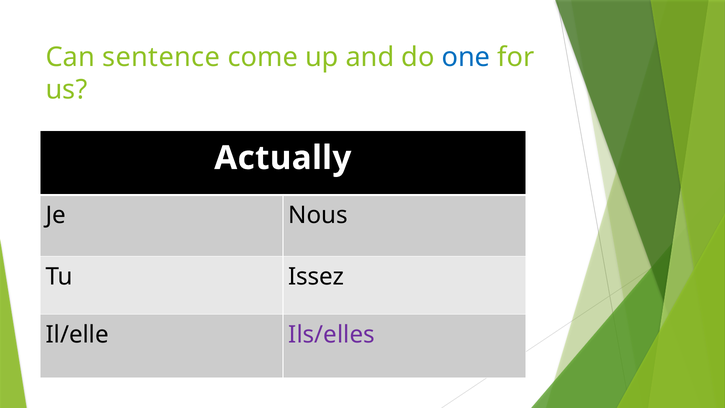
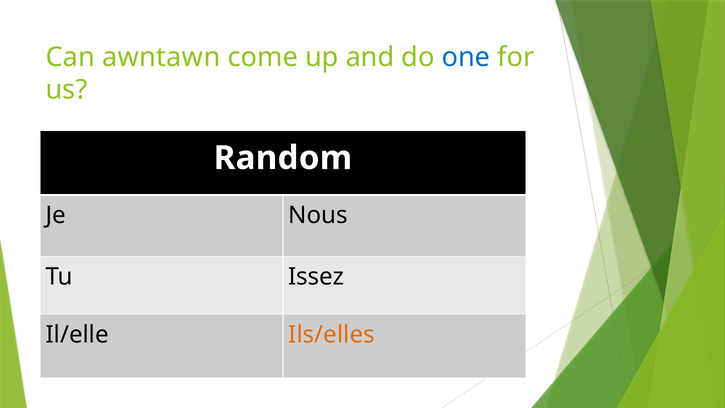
sentence: sentence -> awntawn
Actually: Actually -> Random
Ils/elles colour: purple -> orange
